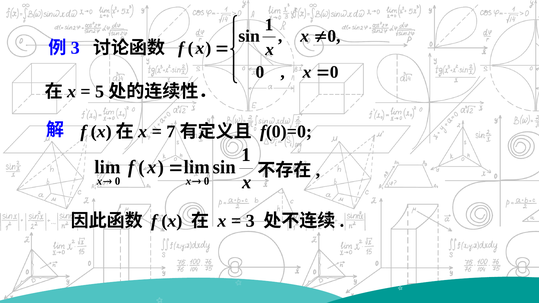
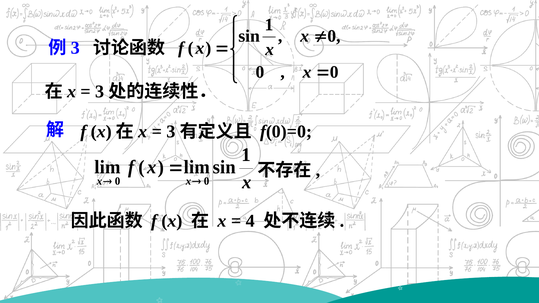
5 at (100, 92): 5 -> 3
7 at (171, 132): 7 -> 3
3 at (250, 221): 3 -> 4
